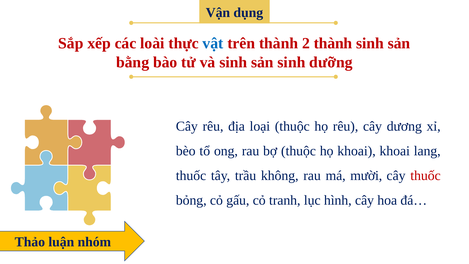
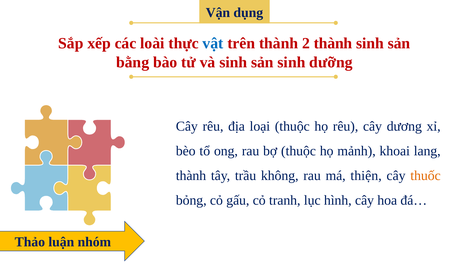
họ khoai: khoai -> mảnh
thuốc at (191, 175): thuốc -> thành
mười: mười -> thiện
thuốc at (426, 175) colour: red -> orange
